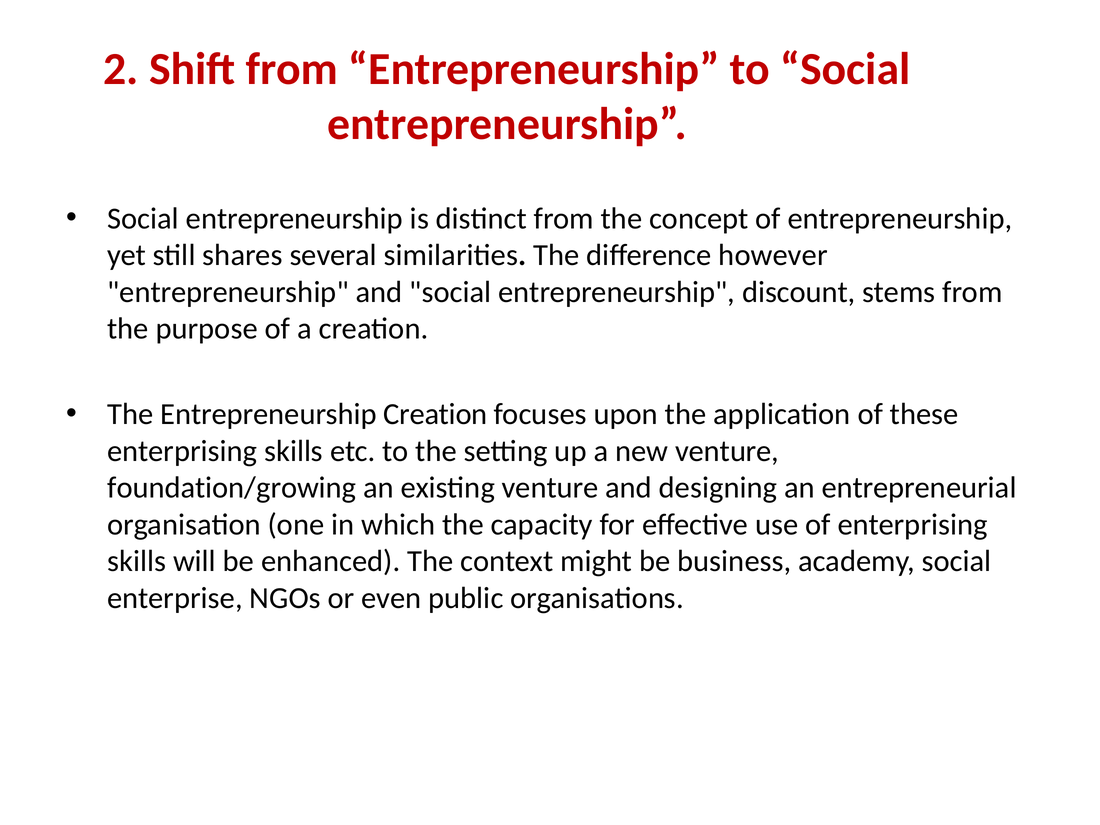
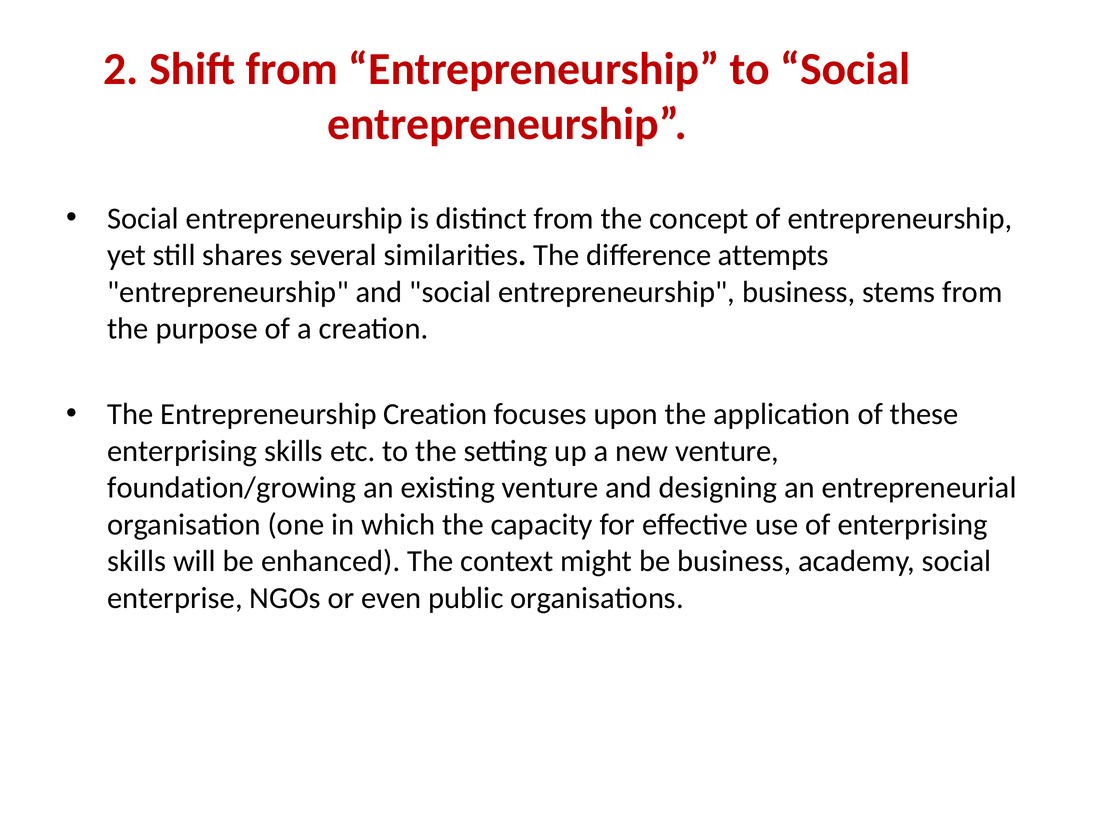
however: however -> attempts
entrepreneurship discount: discount -> business
